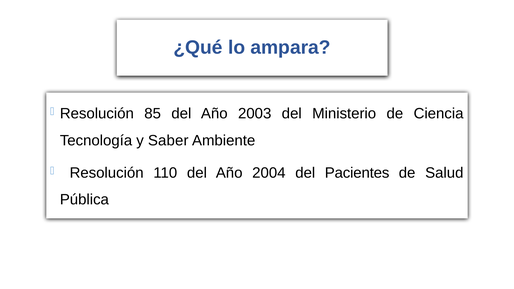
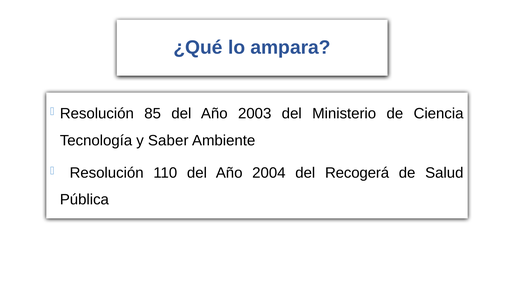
Pacientes: Pacientes -> Recogerá
